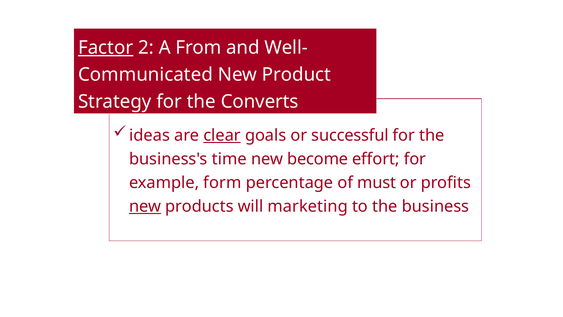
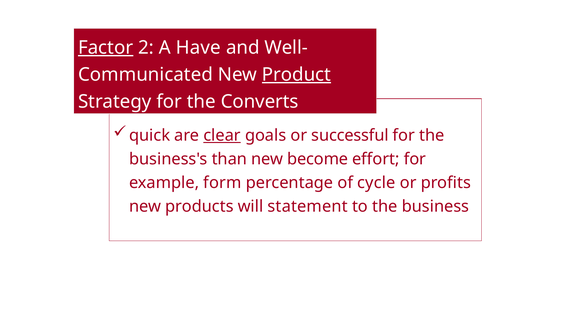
From: From -> Have
Product underline: none -> present
ideas: ideas -> quick
time: time -> than
must: must -> cycle
new at (145, 206) underline: present -> none
marketing: marketing -> statement
